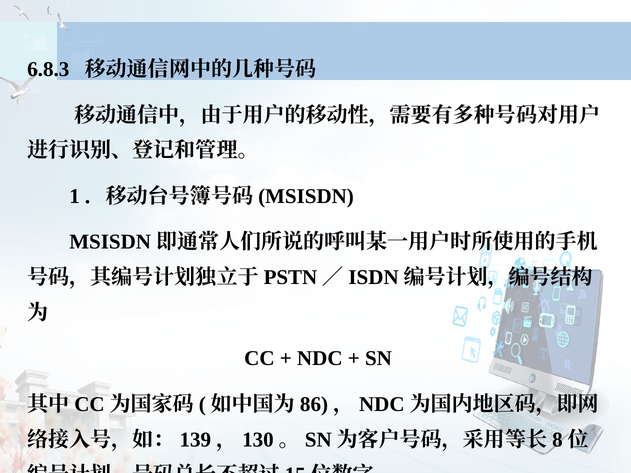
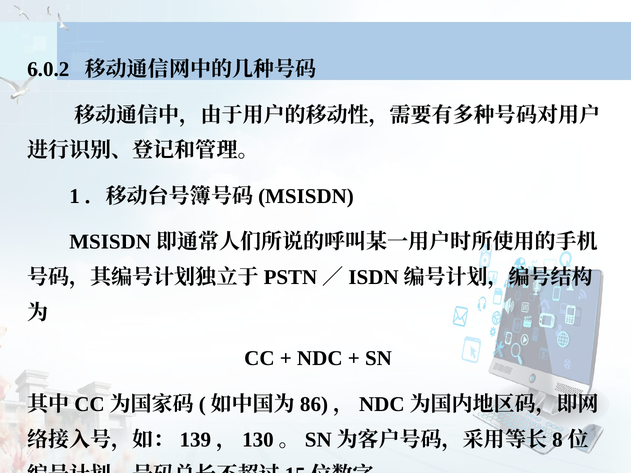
6.8.3: 6.8.3 -> 6.0.2
